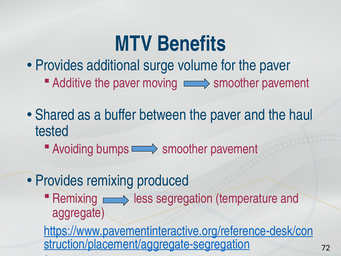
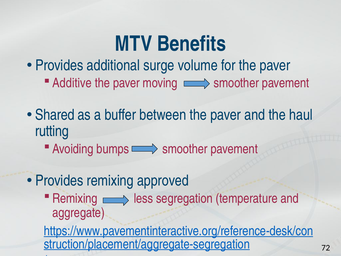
tested: tested -> rutting
produced: produced -> approved
